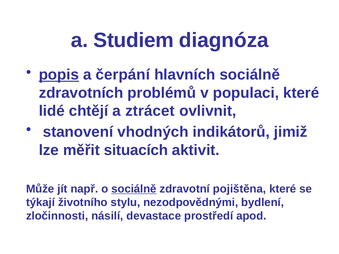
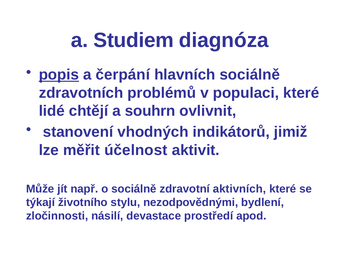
ztrácet: ztrácet -> souhrn
situacích: situacích -> účelnost
sociálně at (134, 189) underline: present -> none
pojištěna: pojištěna -> aktivních
